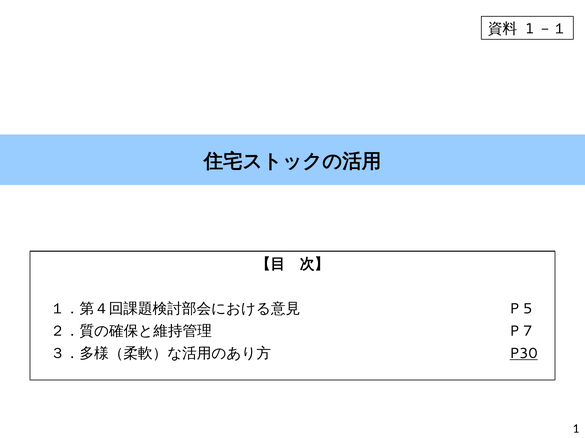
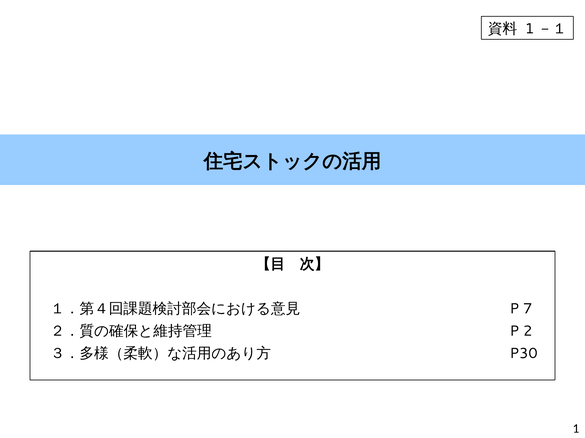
5: 5 -> 7
7: 7 -> 2
P30 underline: present -> none
